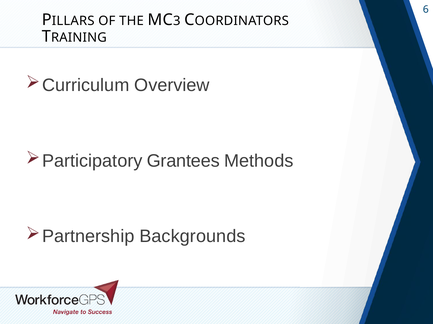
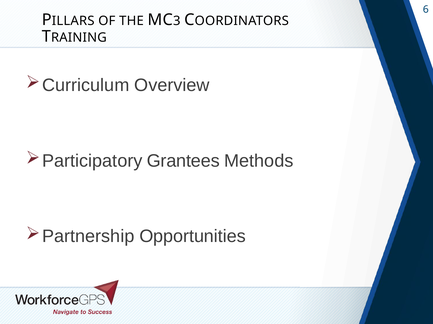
Backgrounds: Backgrounds -> Opportunities
